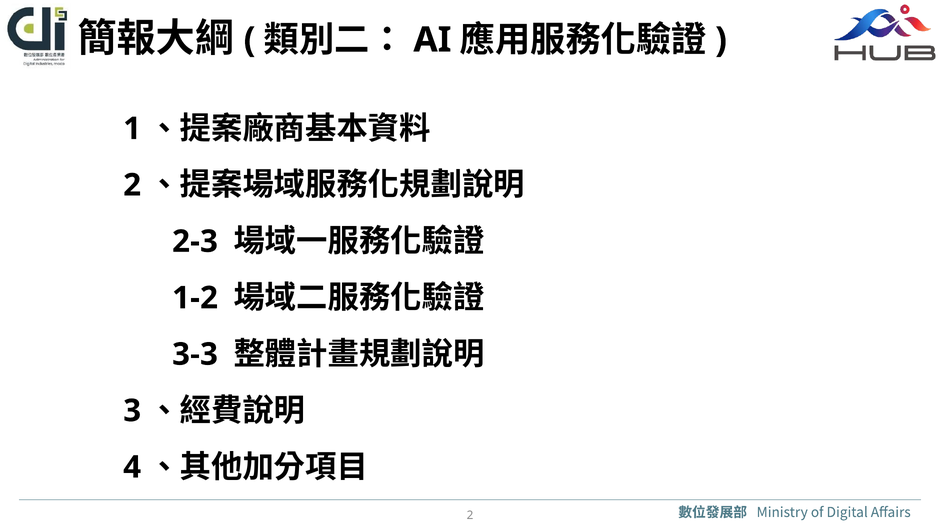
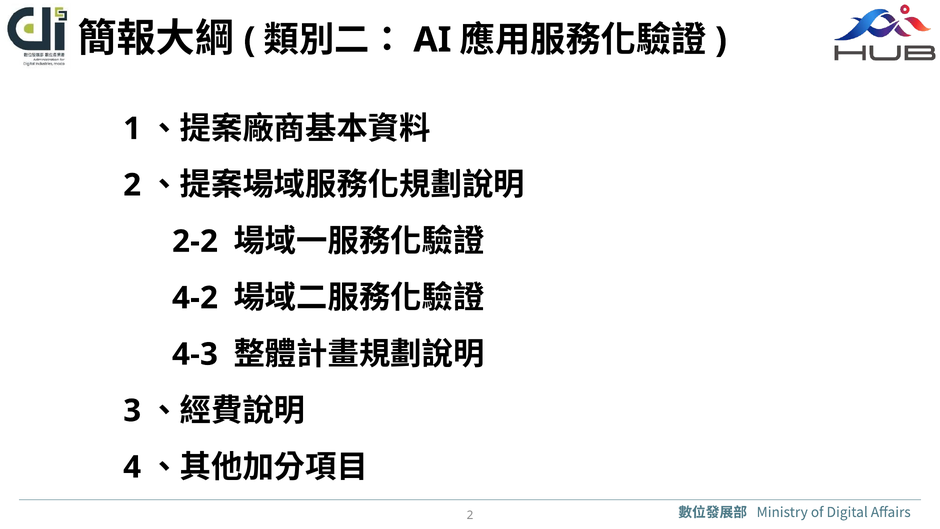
2-3: 2-3 -> 2-2
1-2: 1-2 -> 4-2
3-3: 3-3 -> 4-3
